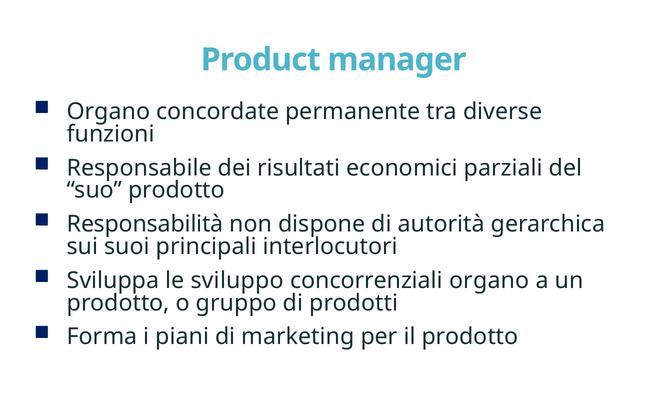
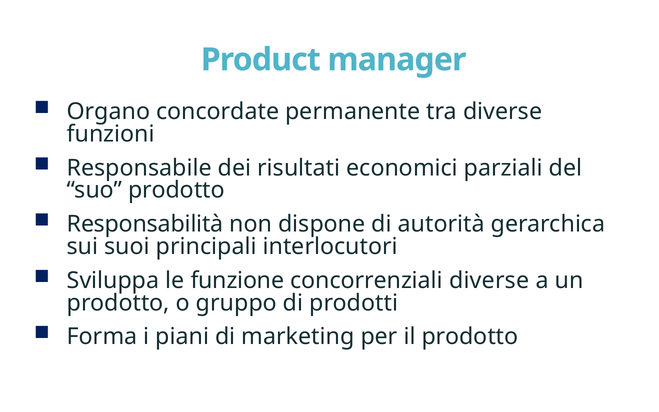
sviluppo: sviluppo -> funzione
concorrenziali organo: organo -> diverse
